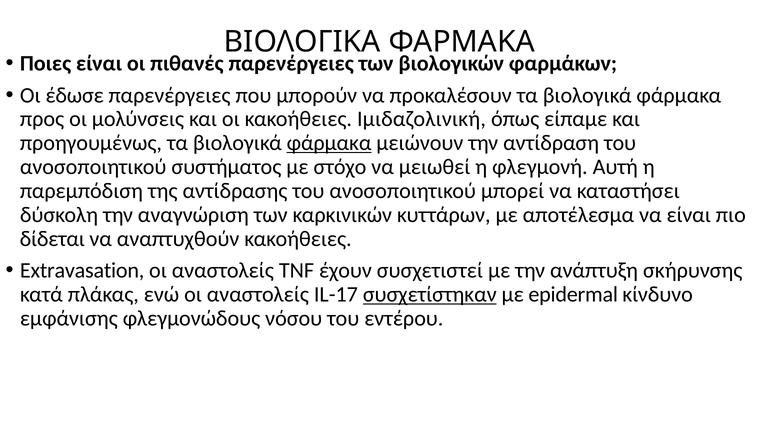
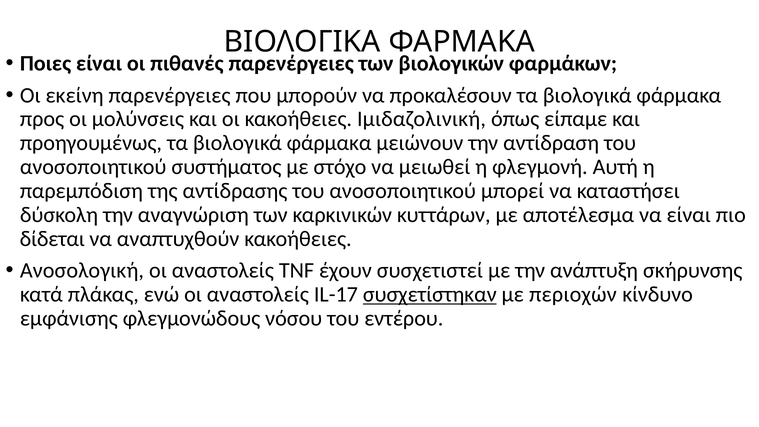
έδωσε: έδωσε -> εκείνη
φάρμακα at (329, 143) underline: present -> none
Extravasation: Extravasation -> Ανοσολογική
epidermal: epidermal -> περιοχών
